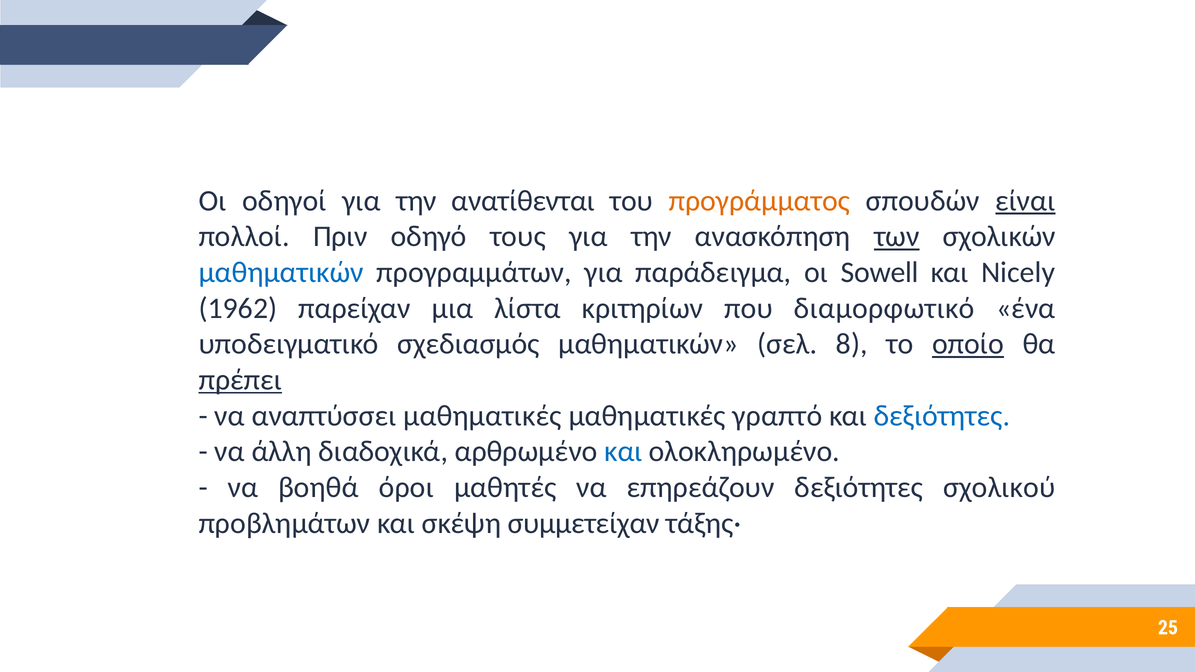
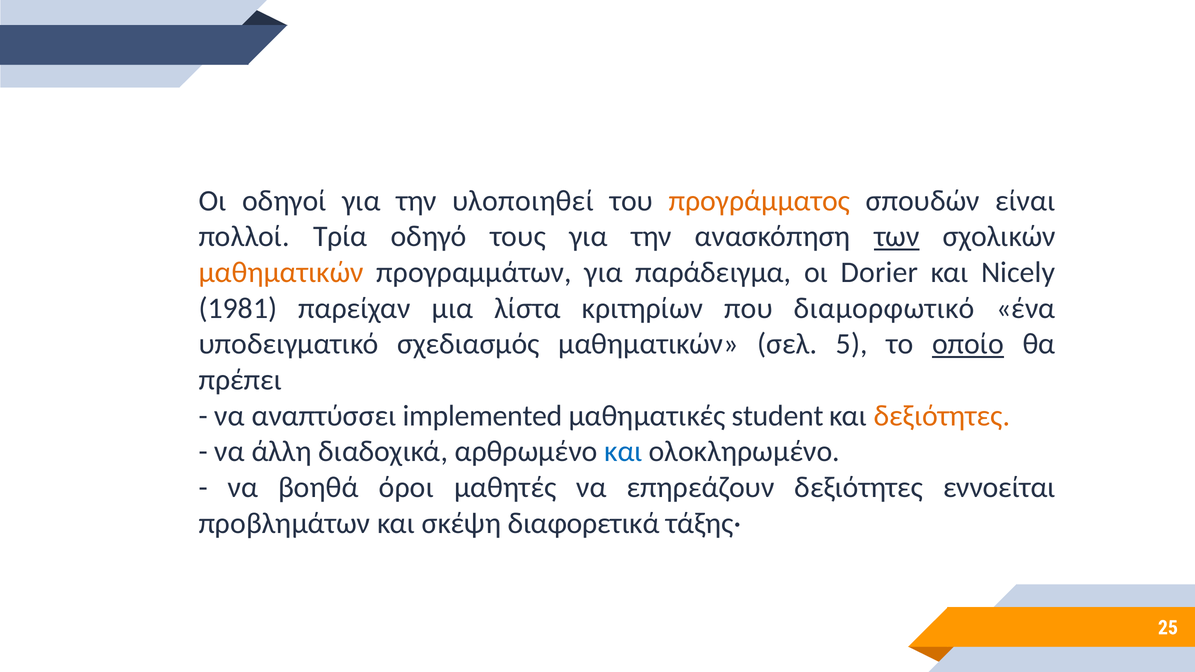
ανατίθενται: ανατίθενται -> υλοποιηθεί
είναι underline: present -> none
Πριν: Πριν -> Τρία
μαθηματικών at (281, 272) colour: blue -> orange
Sowell: Sowell -> Dorier
1962: 1962 -> 1981
8: 8 -> 5
πρέπει underline: present -> none
αναπτύσσει μαθηματικές: μαθηματικές -> implemented
γραπτό: γραπτό -> student
δεξιότητες at (942, 416) colour: blue -> orange
σχολικού: σχολικού -> εννοείται
συμμετείχαν: συμμετείχαν -> διαφορετικά
